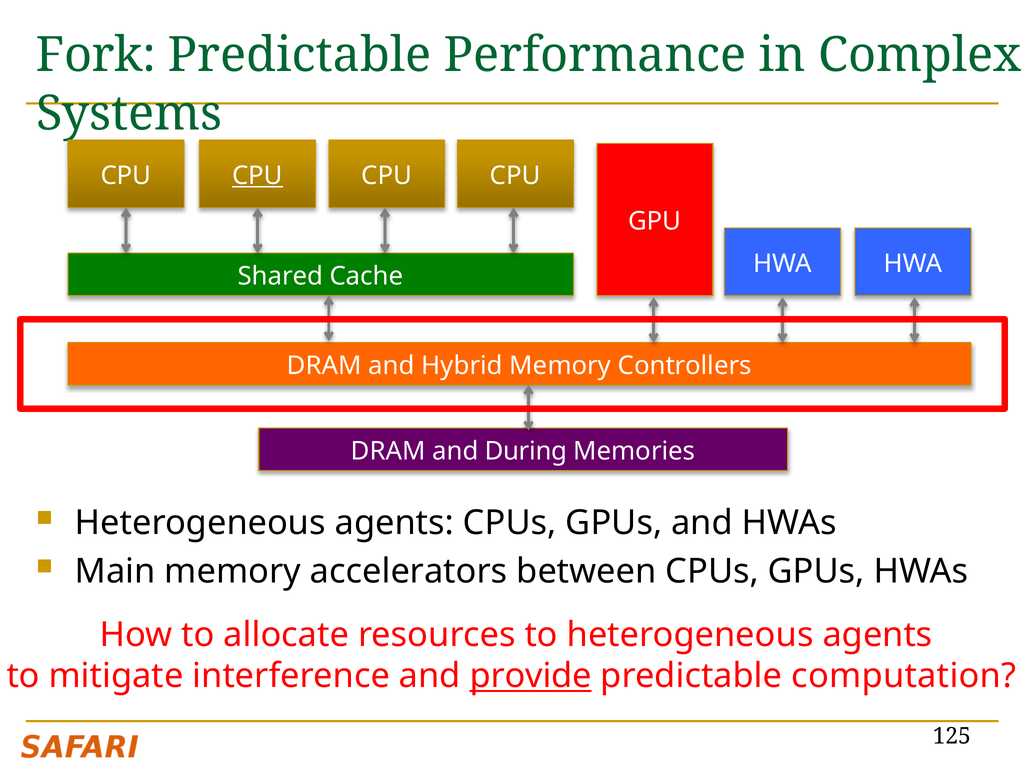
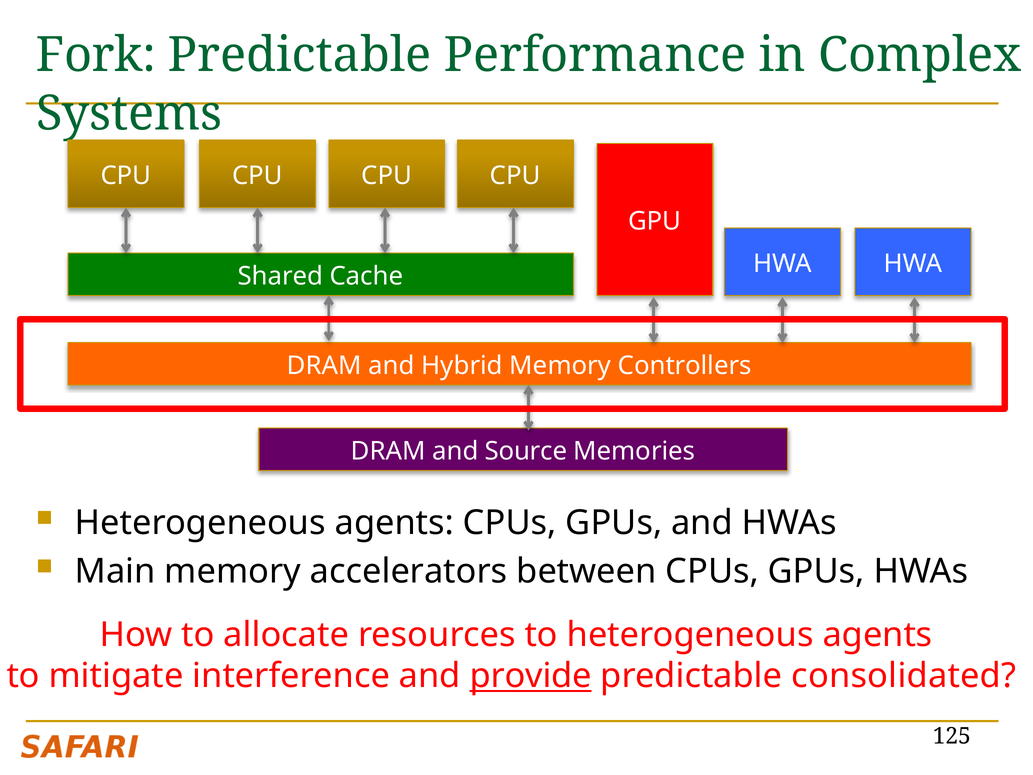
CPU at (257, 176) underline: present -> none
During: During -> Source
computation: computation -> consolidated
